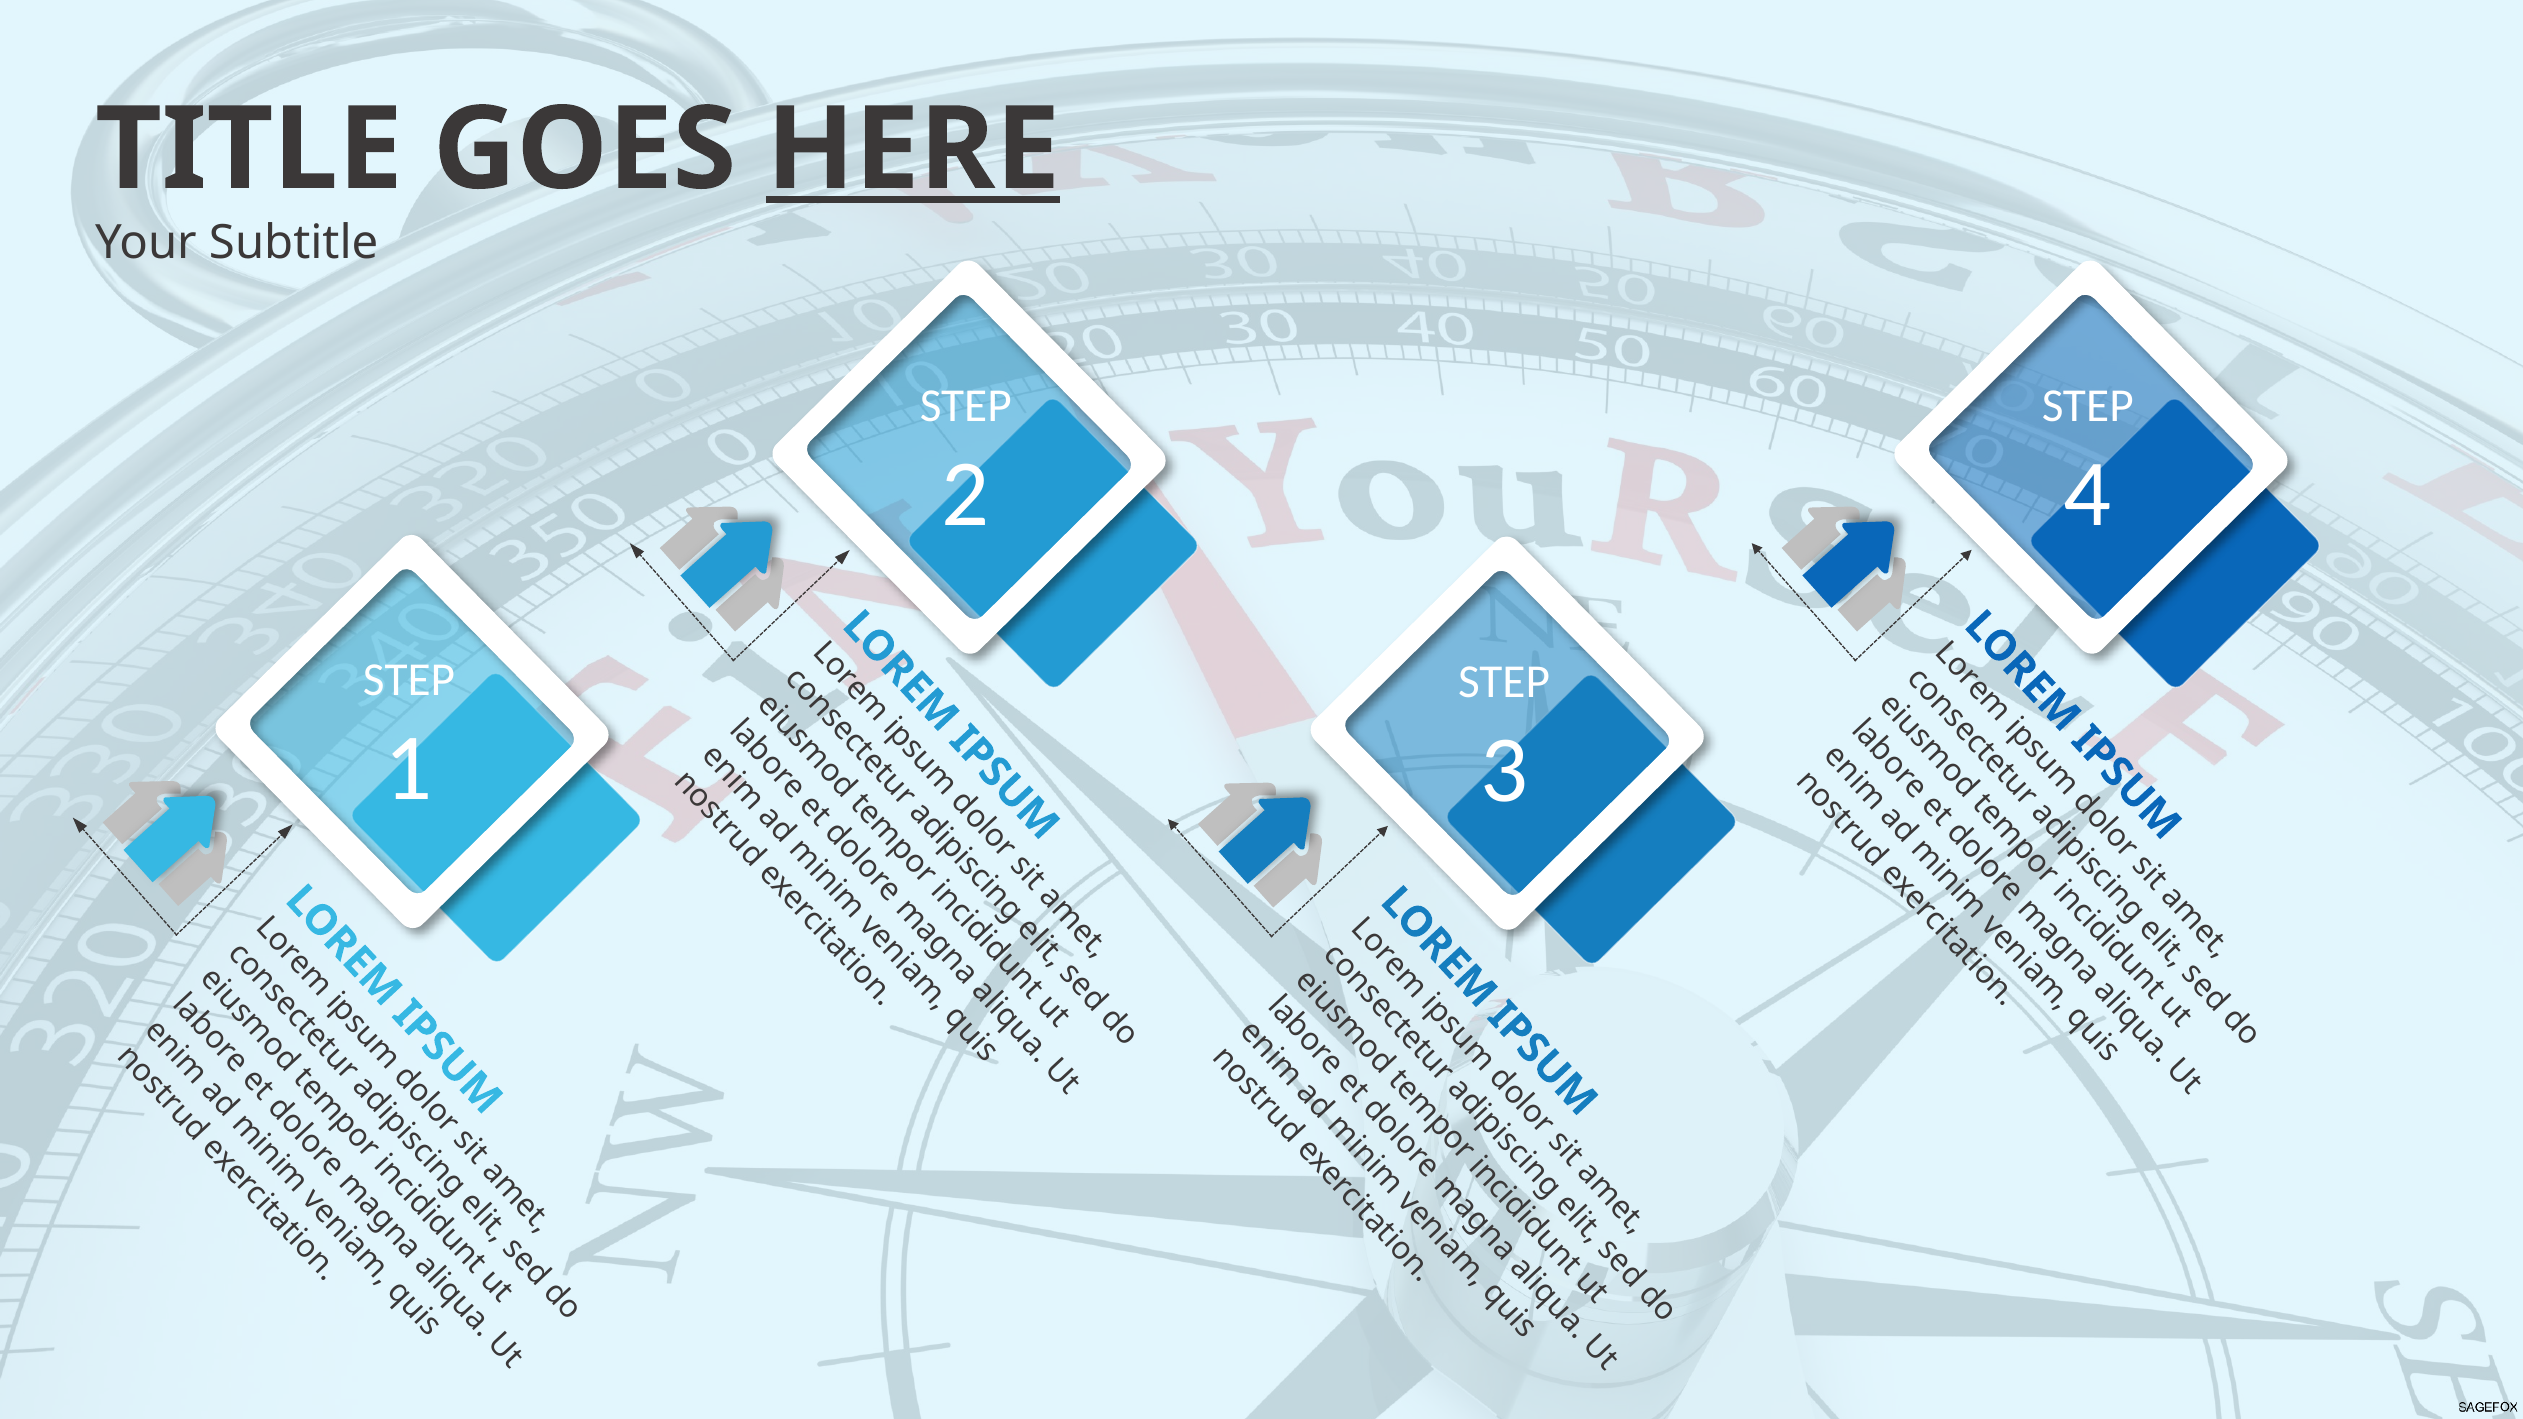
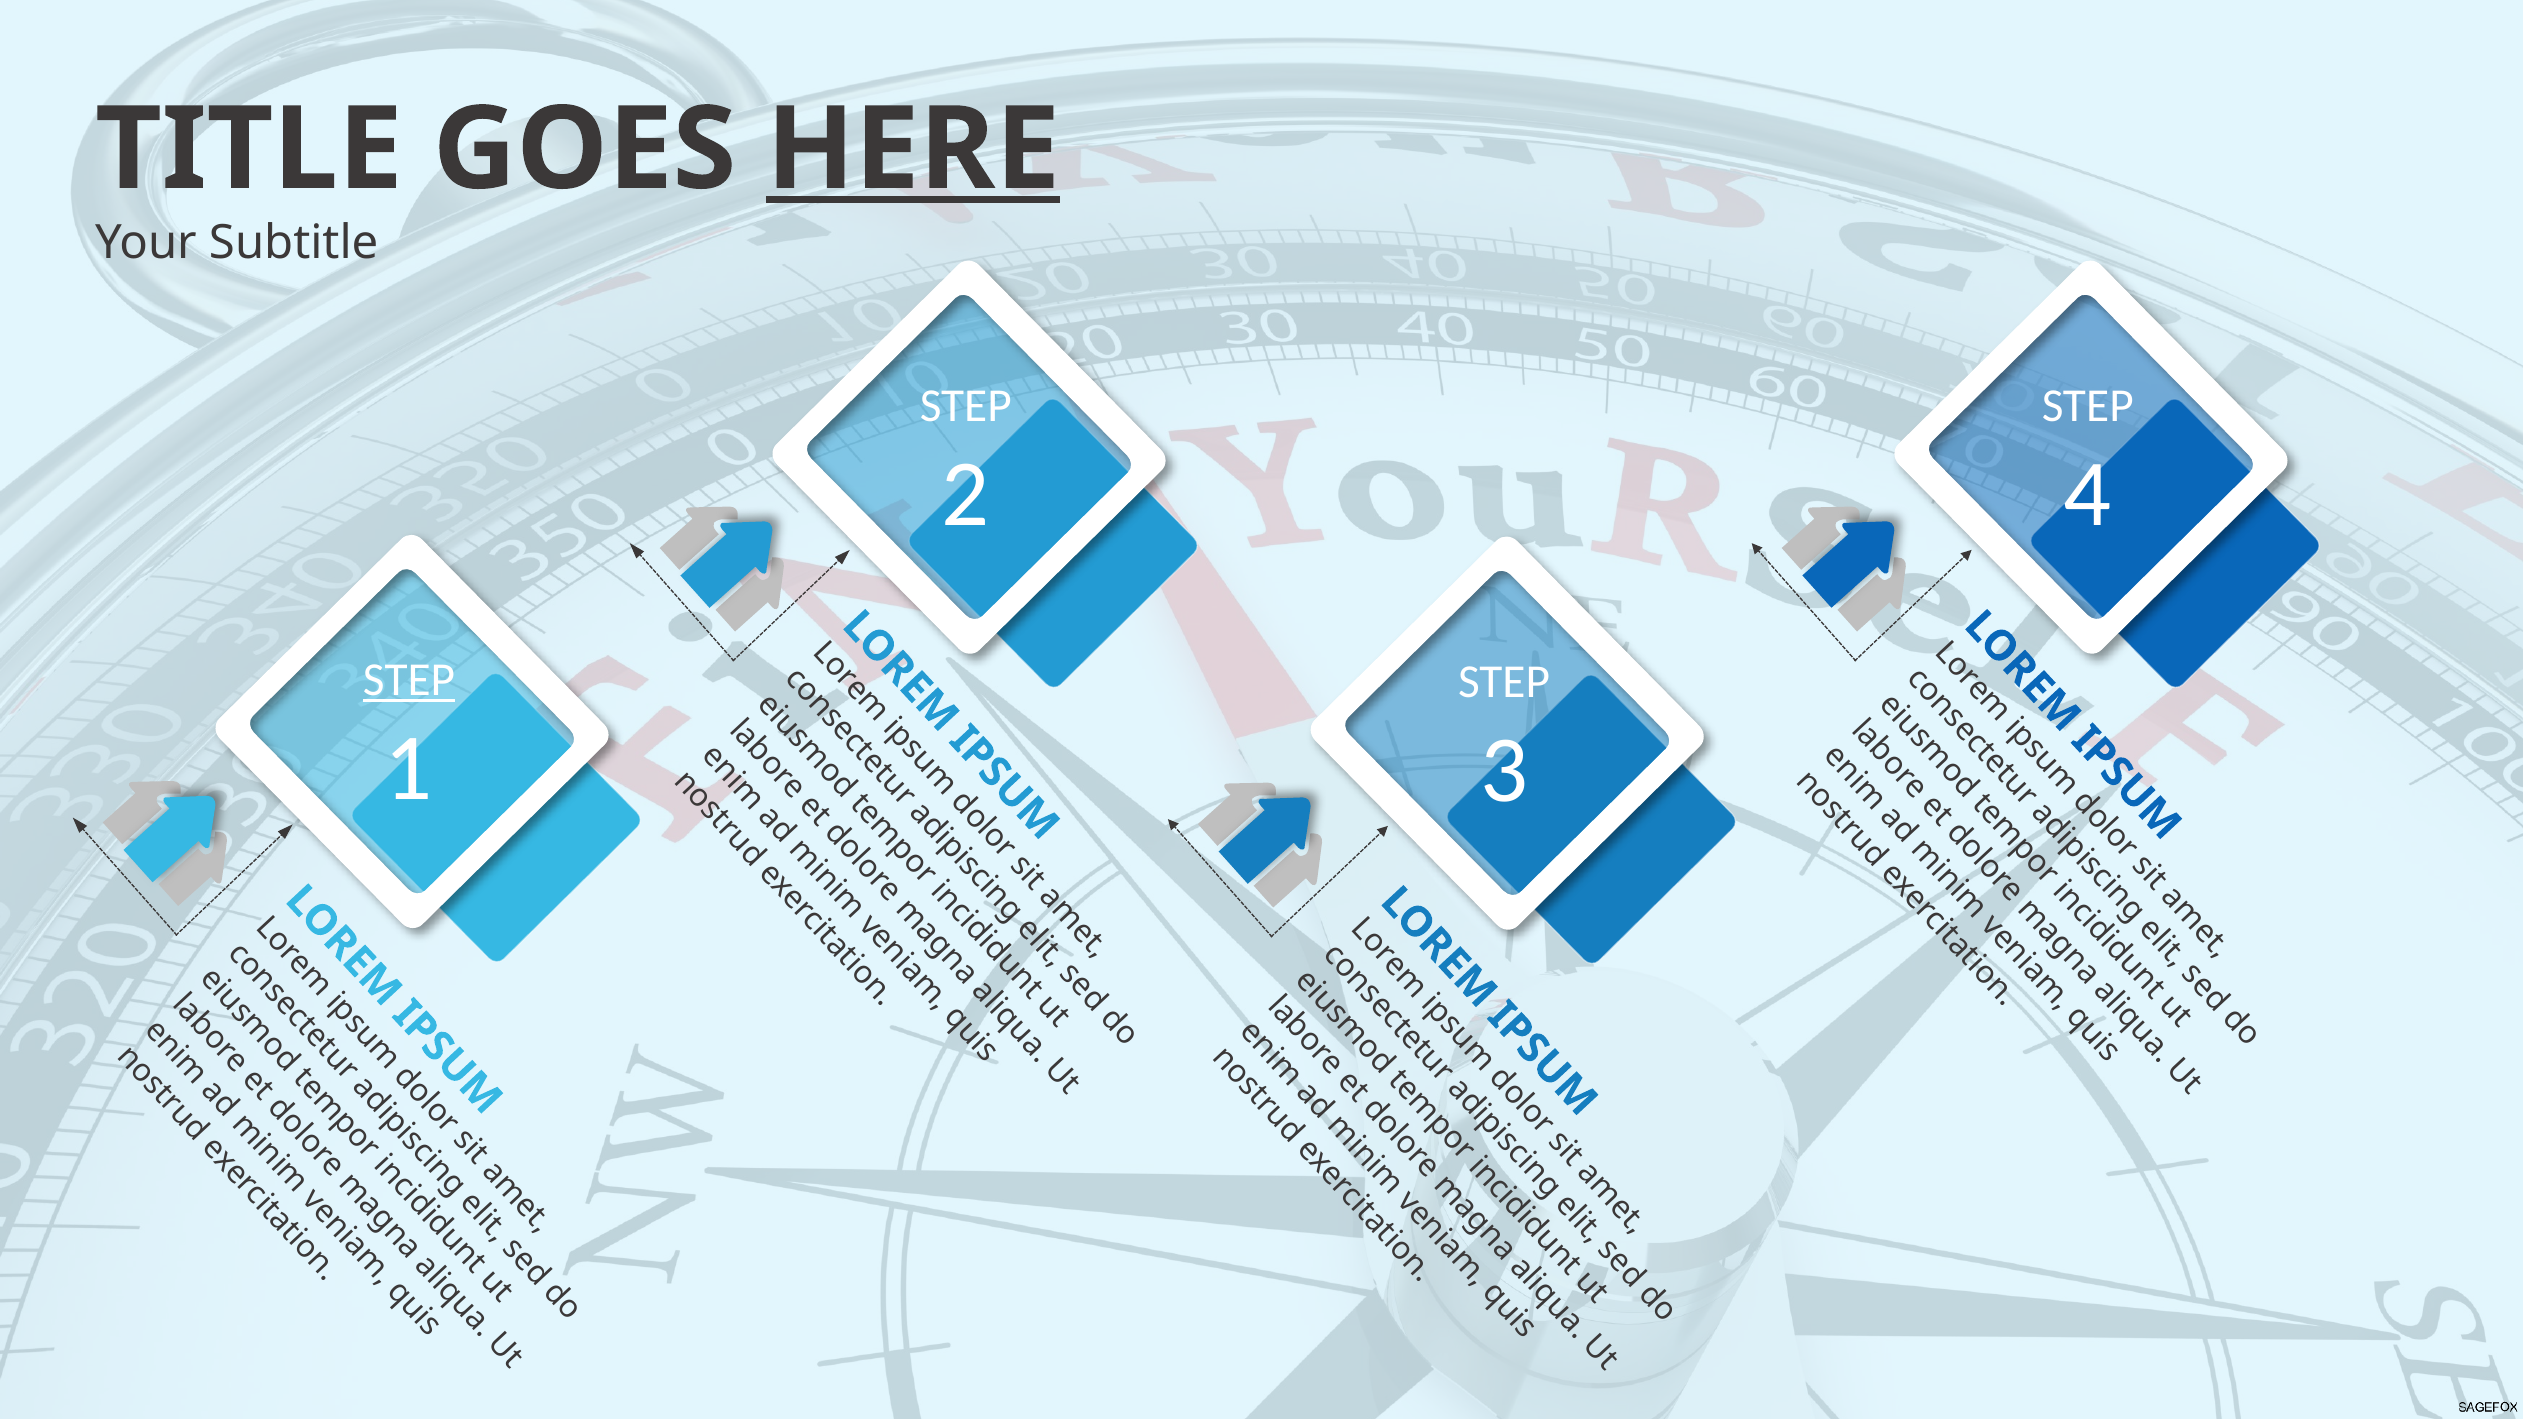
STEP at (409, 680) underline: none -> present
